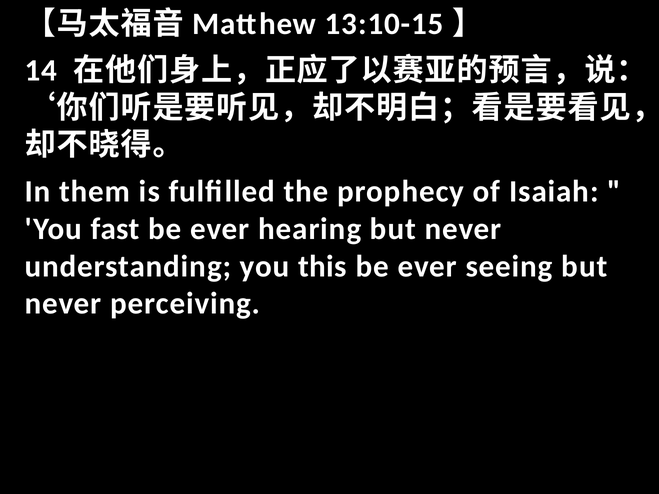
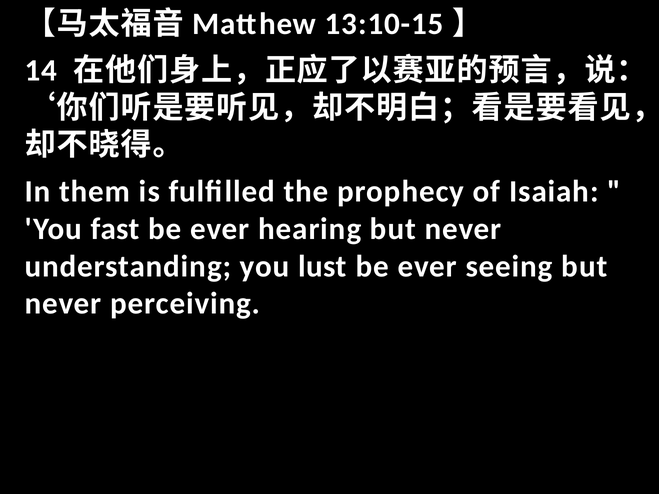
this: this -> lust
